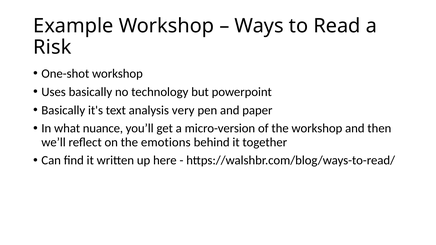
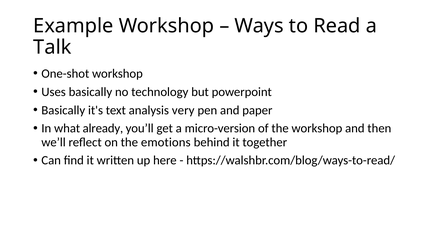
Risk: Risk -> Talk
nuance: nuance -> already
